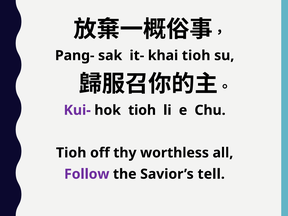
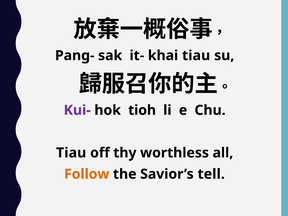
khai tioh: tioh -> tiau
Tioh at (71, 153): Tioh -> Tiau
Follow colour: purple -> orange
